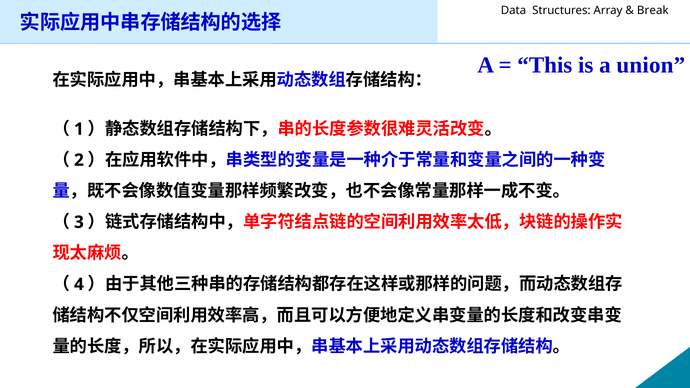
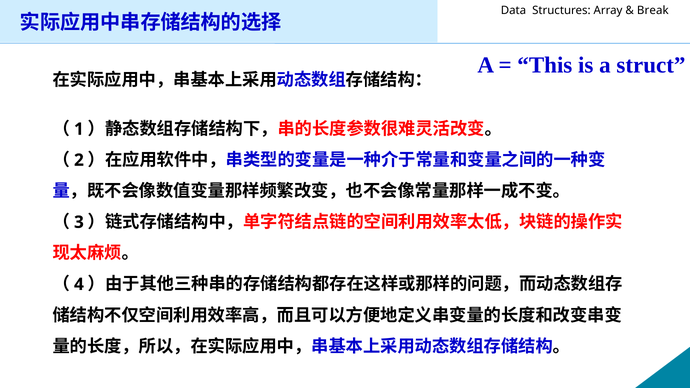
union: union -> struct
